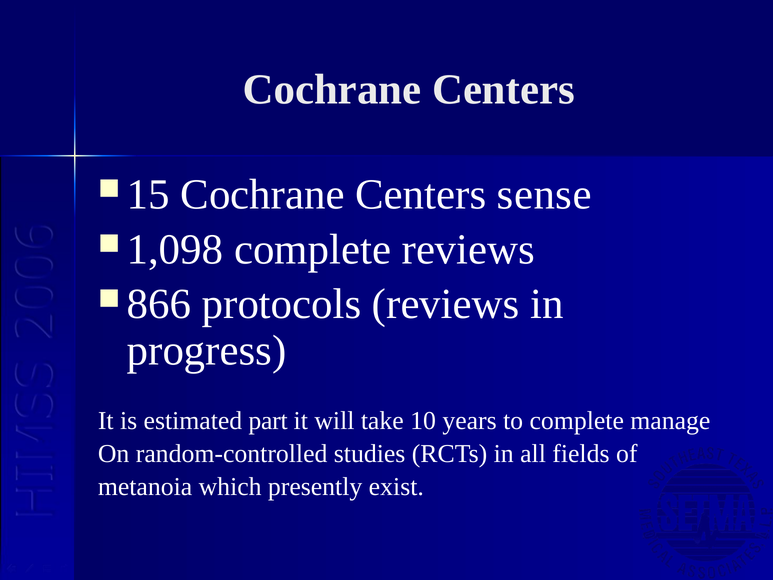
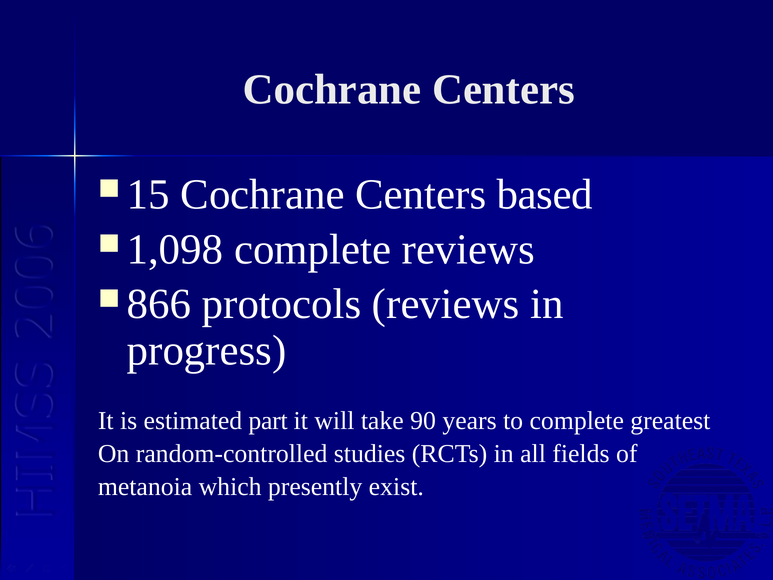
sense: sense -> based
10: 10 -> 90
manage: manage -> greatest
